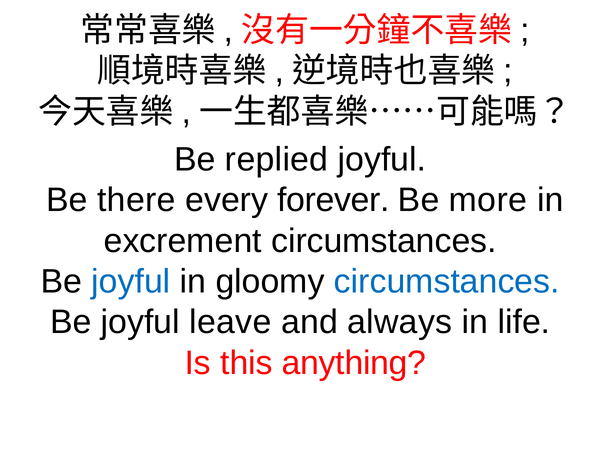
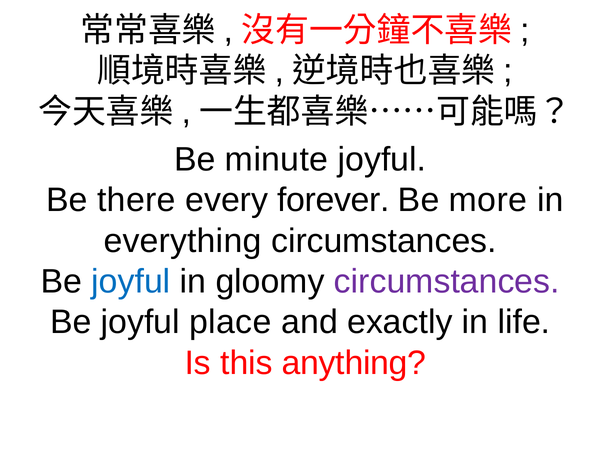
replied: replied -> minute
excrement: excrement -> everything
circumstances at (447, 281) colour: blue -> purple
leave: leave -> place
always: always -> exactly
